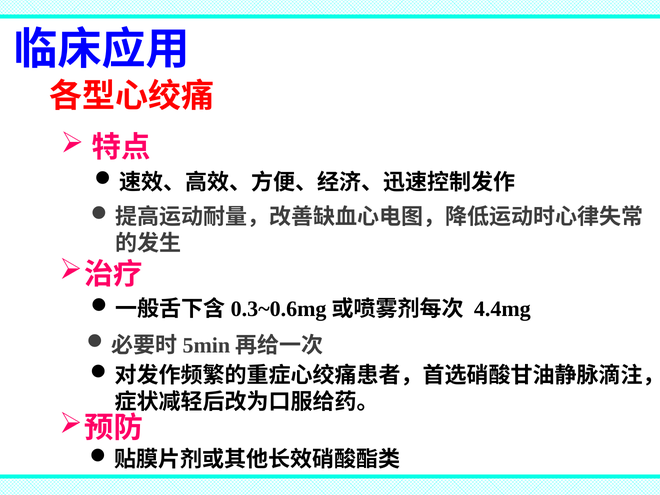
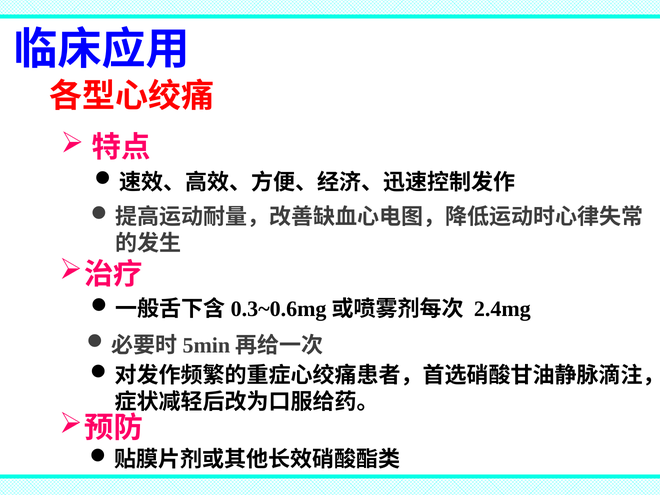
4.4mg: 4.4mg -> 2.4mg
